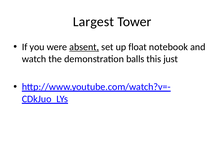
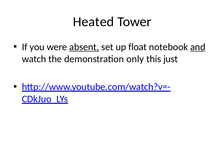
Largest: Largest -> Heated
and underline: none -> present
balls: balls -> only
